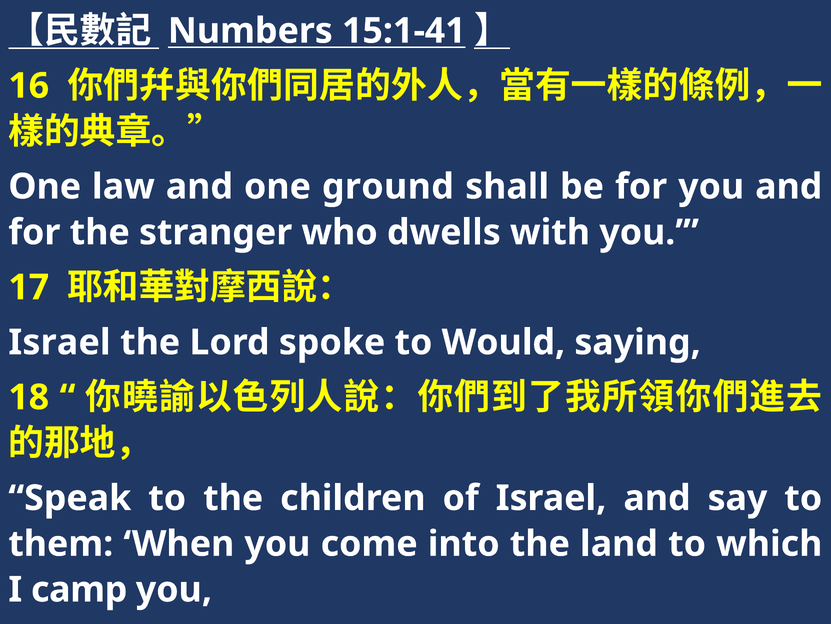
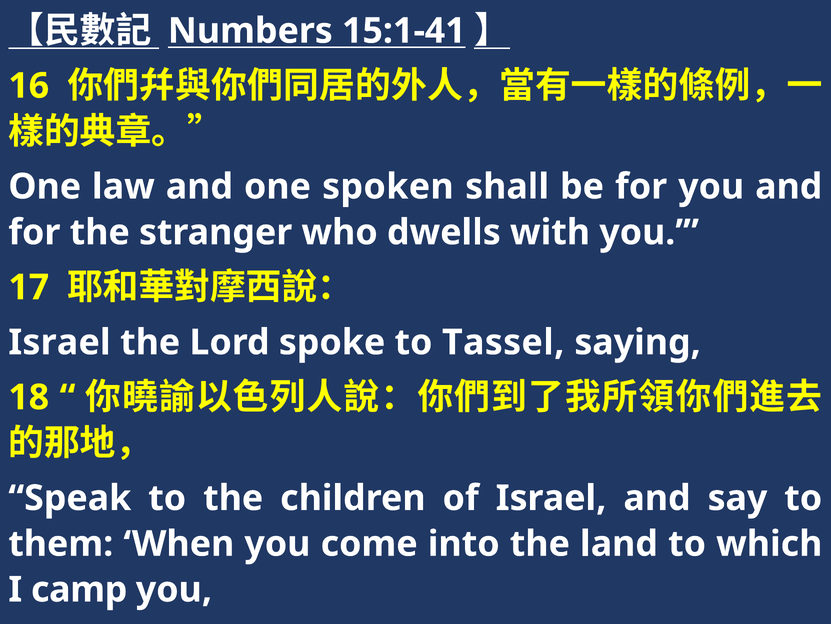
ground: ground -> spoken
Would: Would -> Tassel
